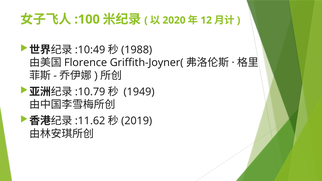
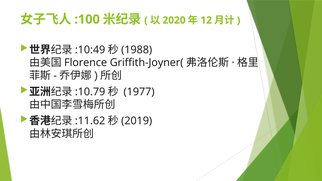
1949: 1949 -> 1977
